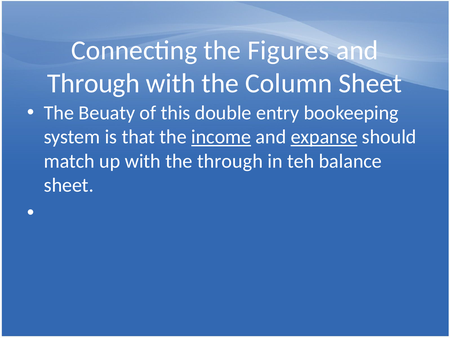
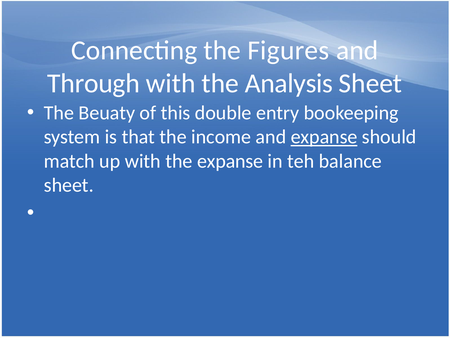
Column: Column -> Analysis
income underline: present -> none
the through: through -> expanse
